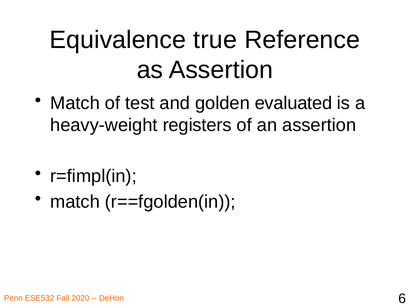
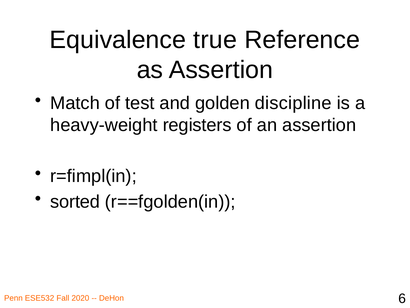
evaluated: evaluated -> discipline
match at (75, 202): match -> sorted
